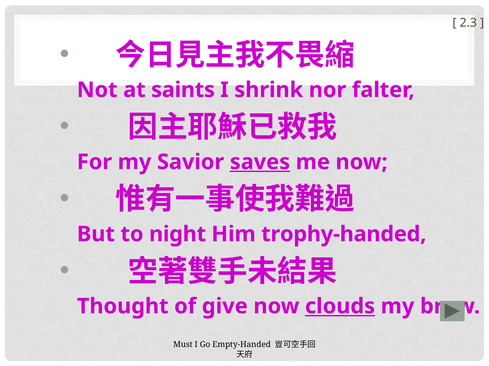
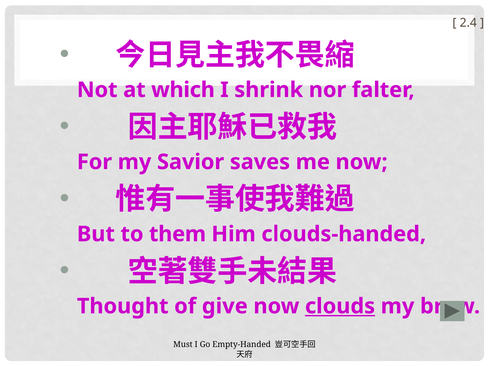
2.3: 2.3 -> 2.4
saints: saints -> which
saves underline: present -> none
night: night -> them
trophy-handed: trophy-handed -> clouds-handed
